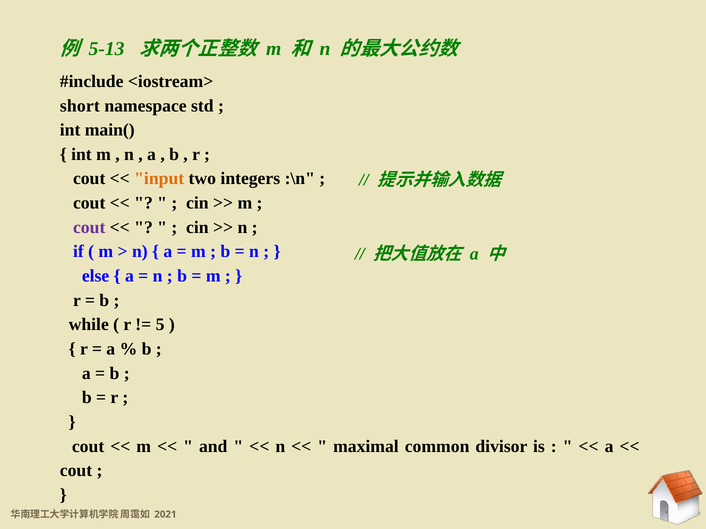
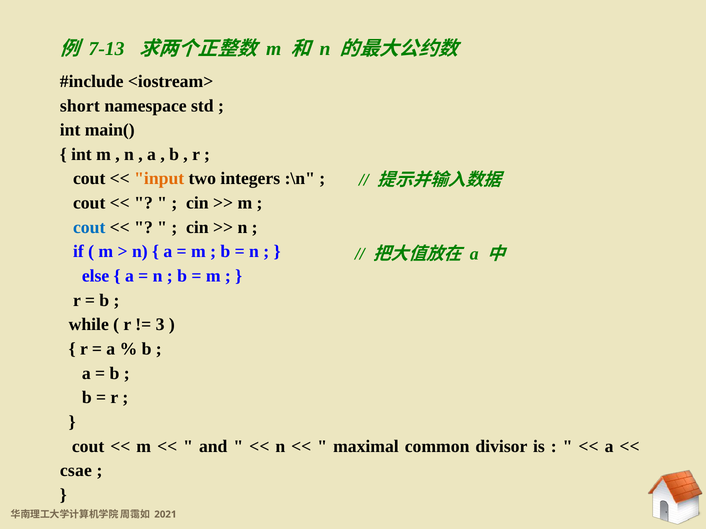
5-13: 5-13 -> 7-13
cout at (89, 228) colour: purple -> blue
5: 5 -> 3
cout at (76, 471): cout -> csae
